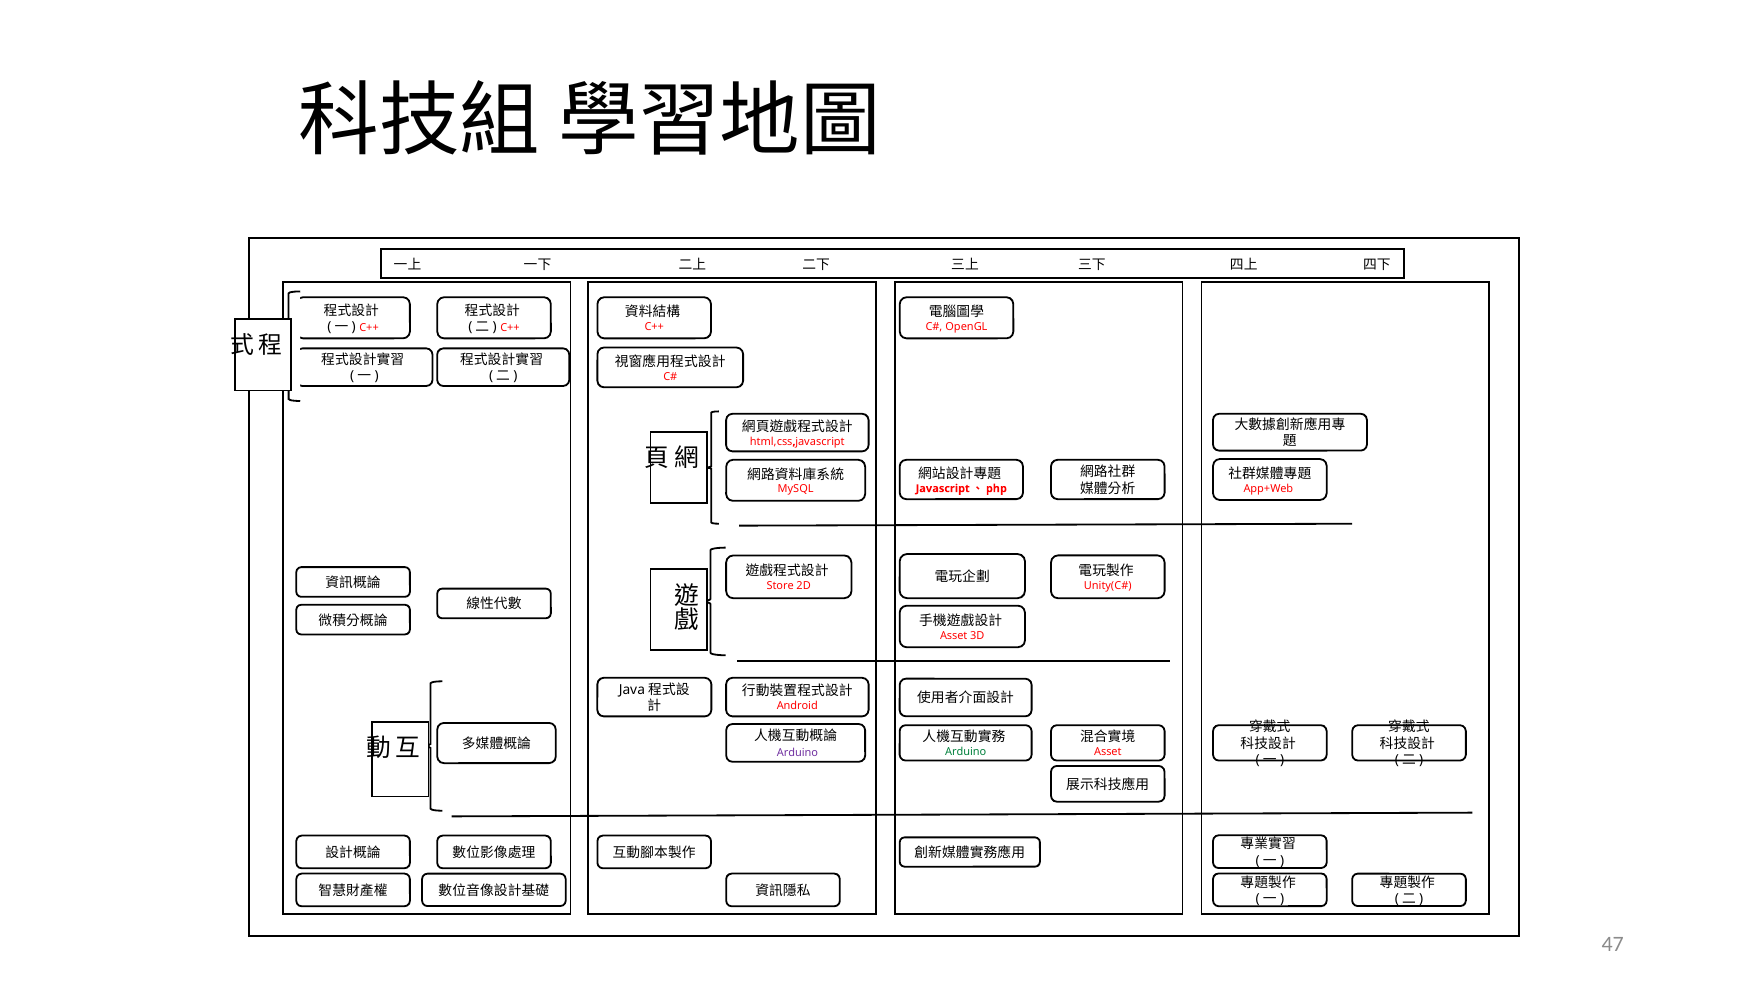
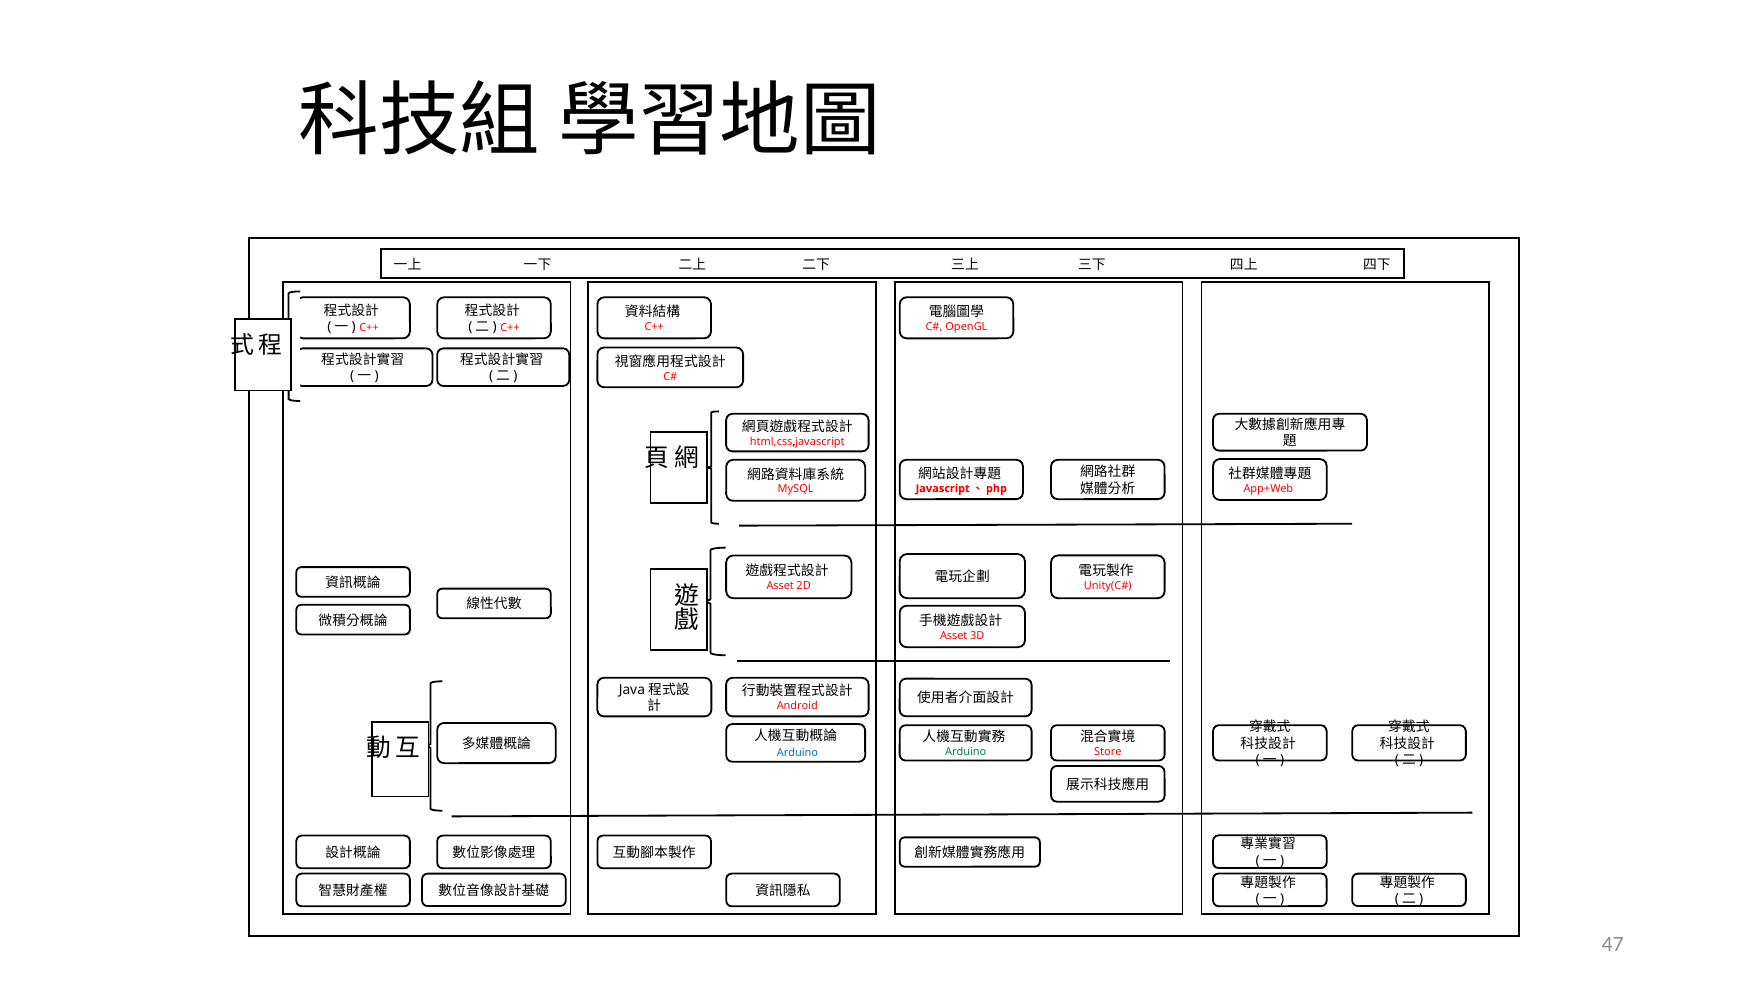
Store at (780, 586): Store -> Asset
Asset at (1108, 752): Asset -> Store
Arduino at (797, 753) colour: purple -> blue
